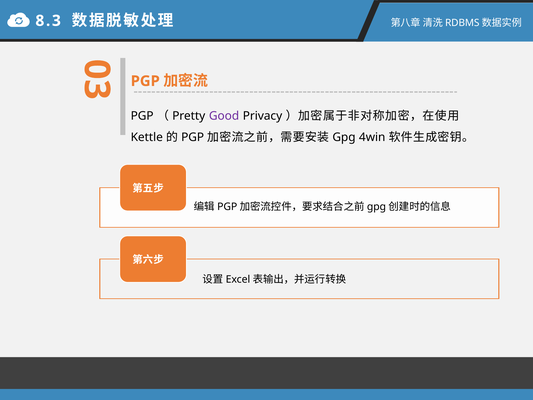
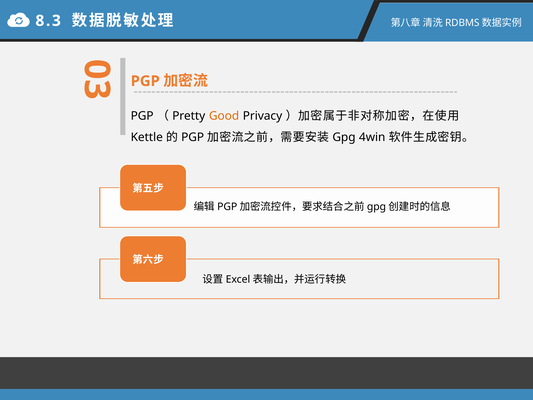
Good colour: purple -> orange
